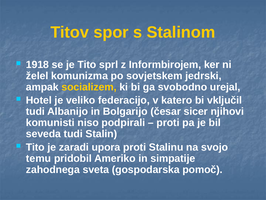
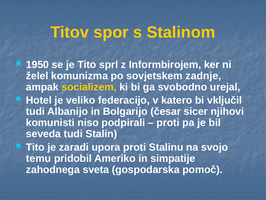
1918: 1918 -> 1950
jedrski: jedrski -> zadnje
